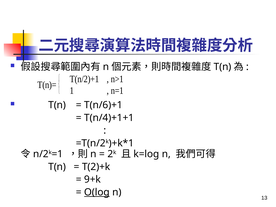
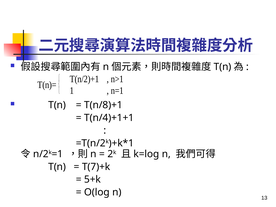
T(n/6)+1: T(n/6)+1 -> T(n/8)+1
T(2)+k: T(2)+k -> T(7)+k
9+k: 9+k -> 5+k
O(log underline: present -> none
